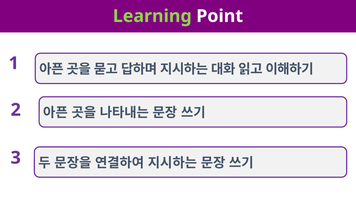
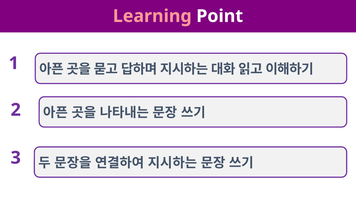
Learning colour: light green -> pink
